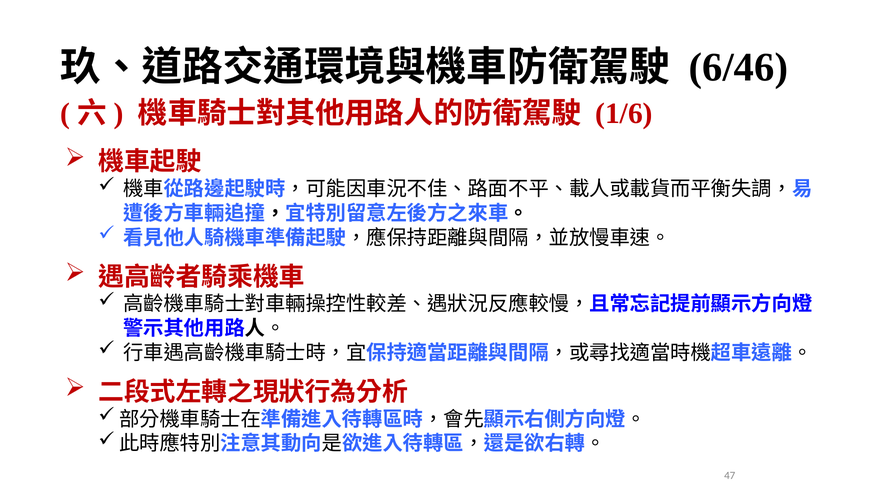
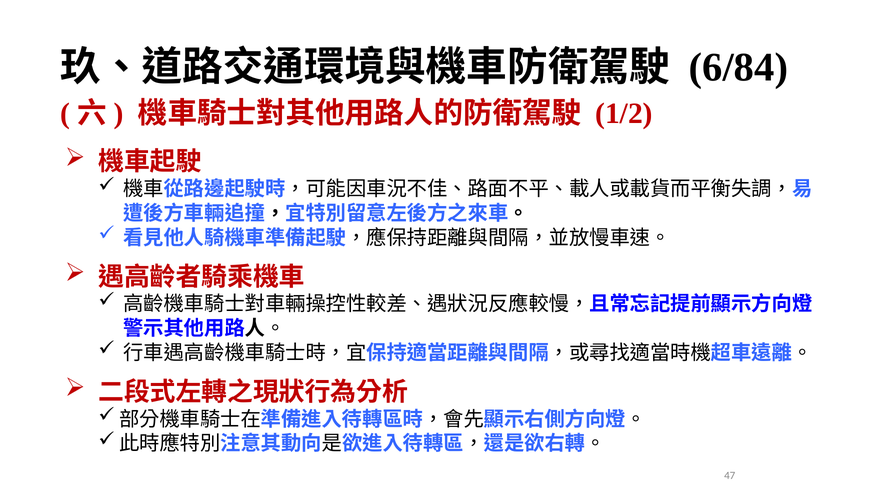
6/46: 6/46 -> 6/84
1/6: 1/6 -> 1/2
